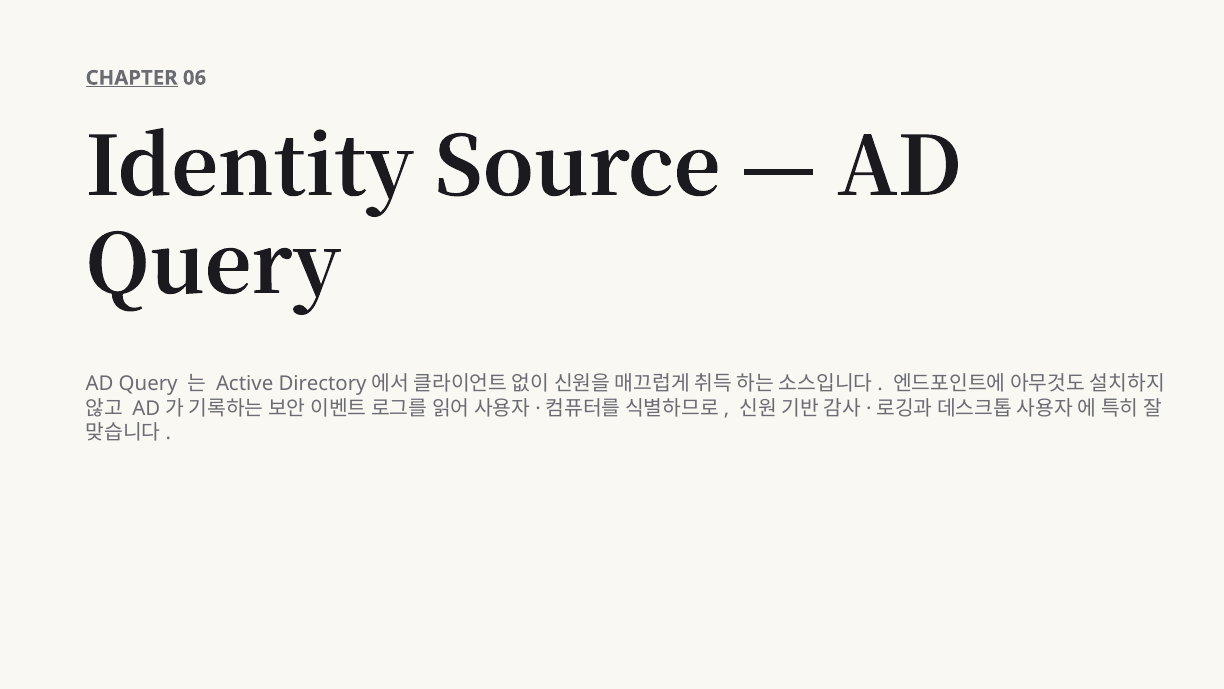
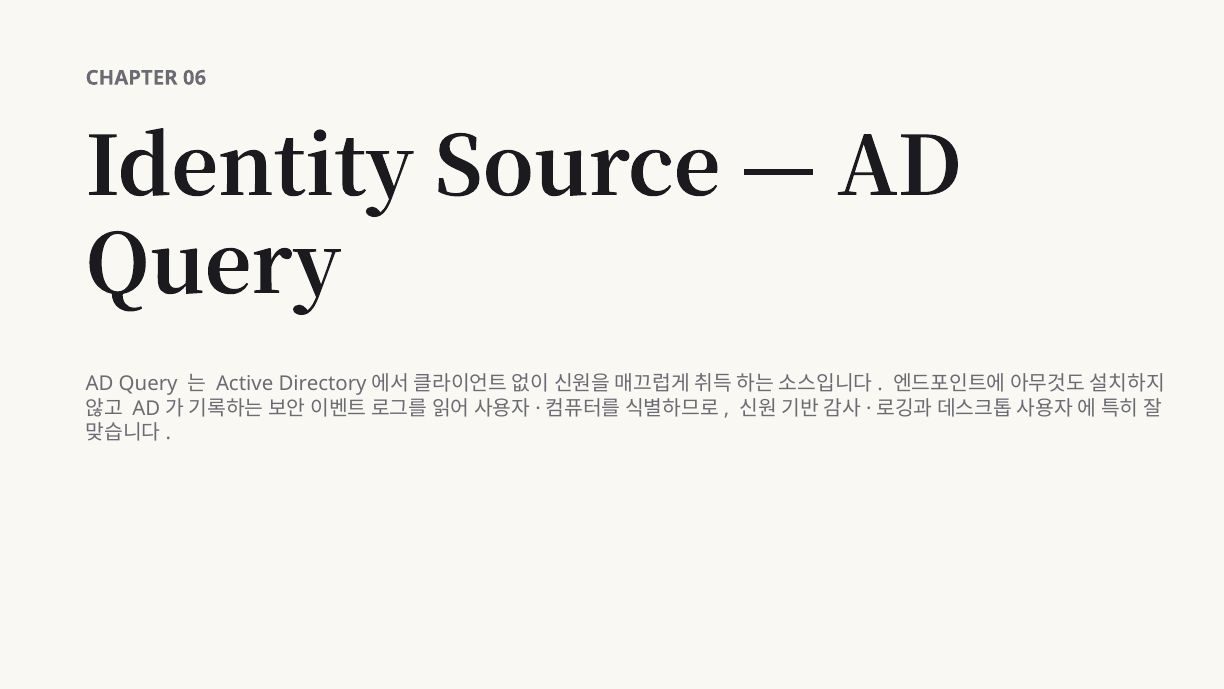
CHAPTER underline: present -> none
